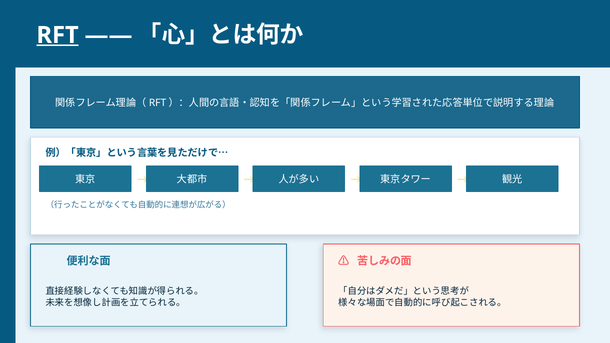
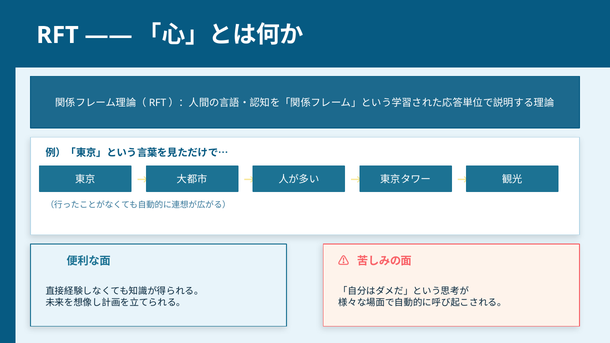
RFT underline: present -> none
